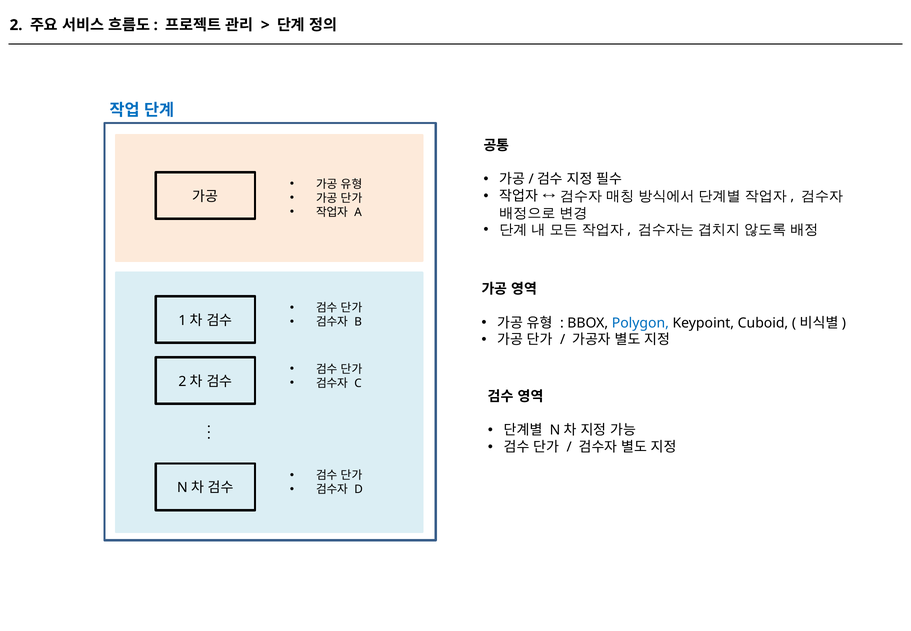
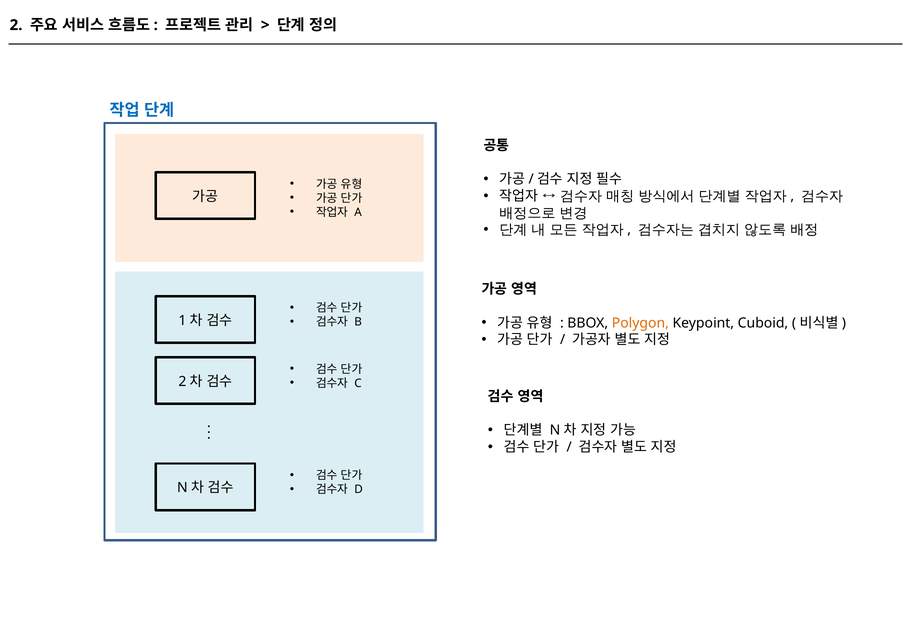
Polygon colour: blue -> orange
